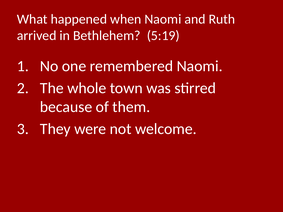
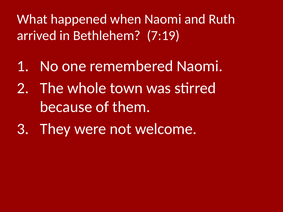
5:19: 5:19 -> 7:19
